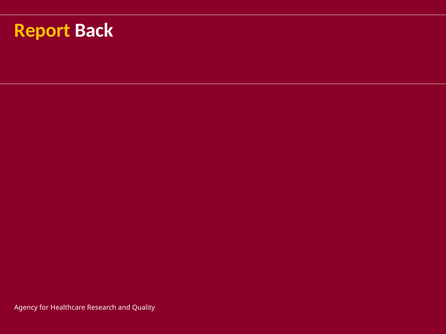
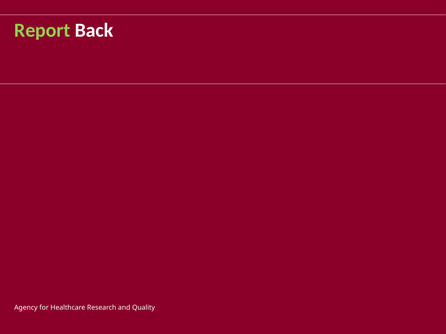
Report colour: yellow -> light green
